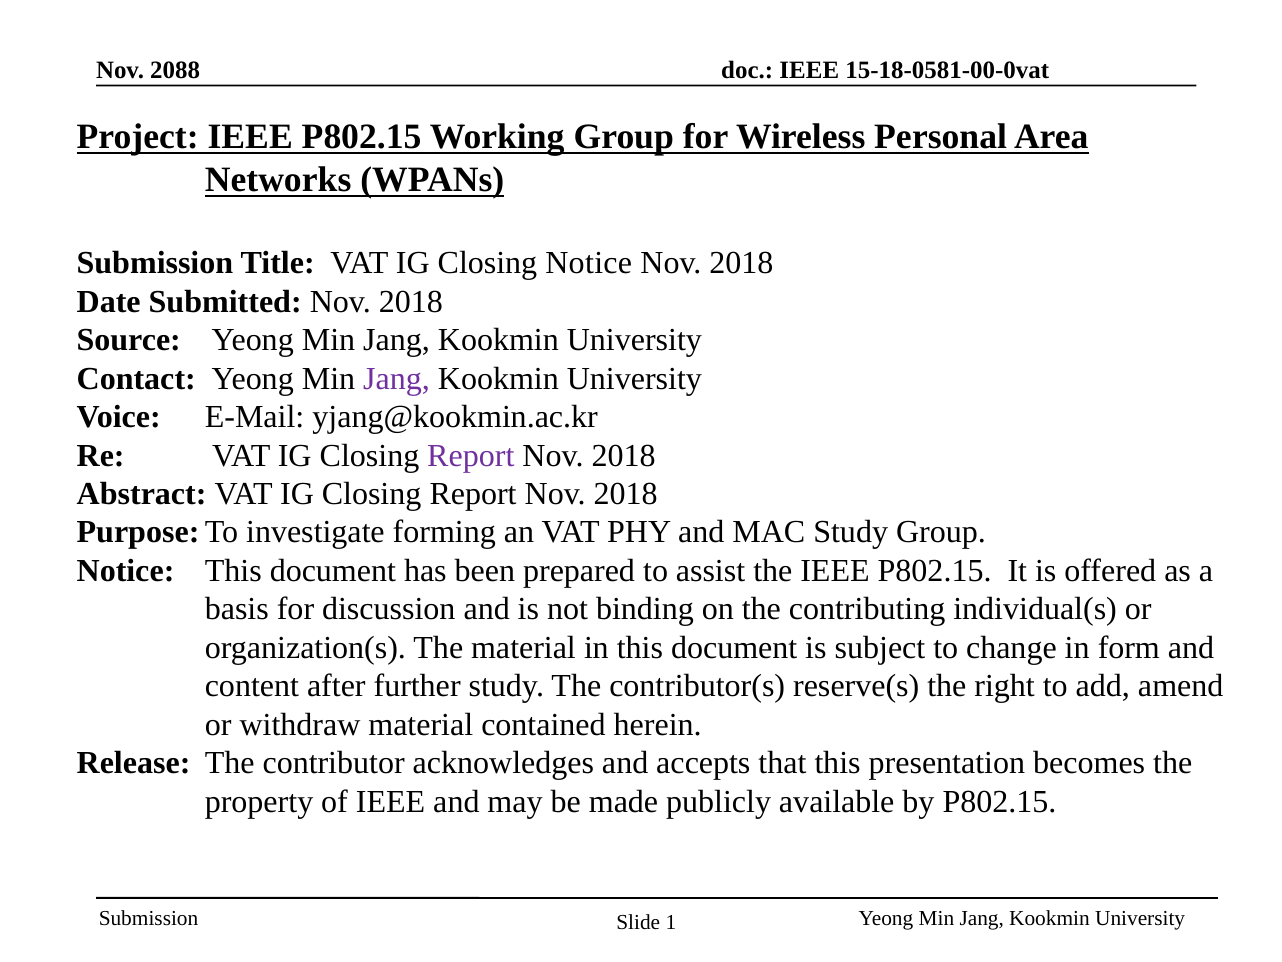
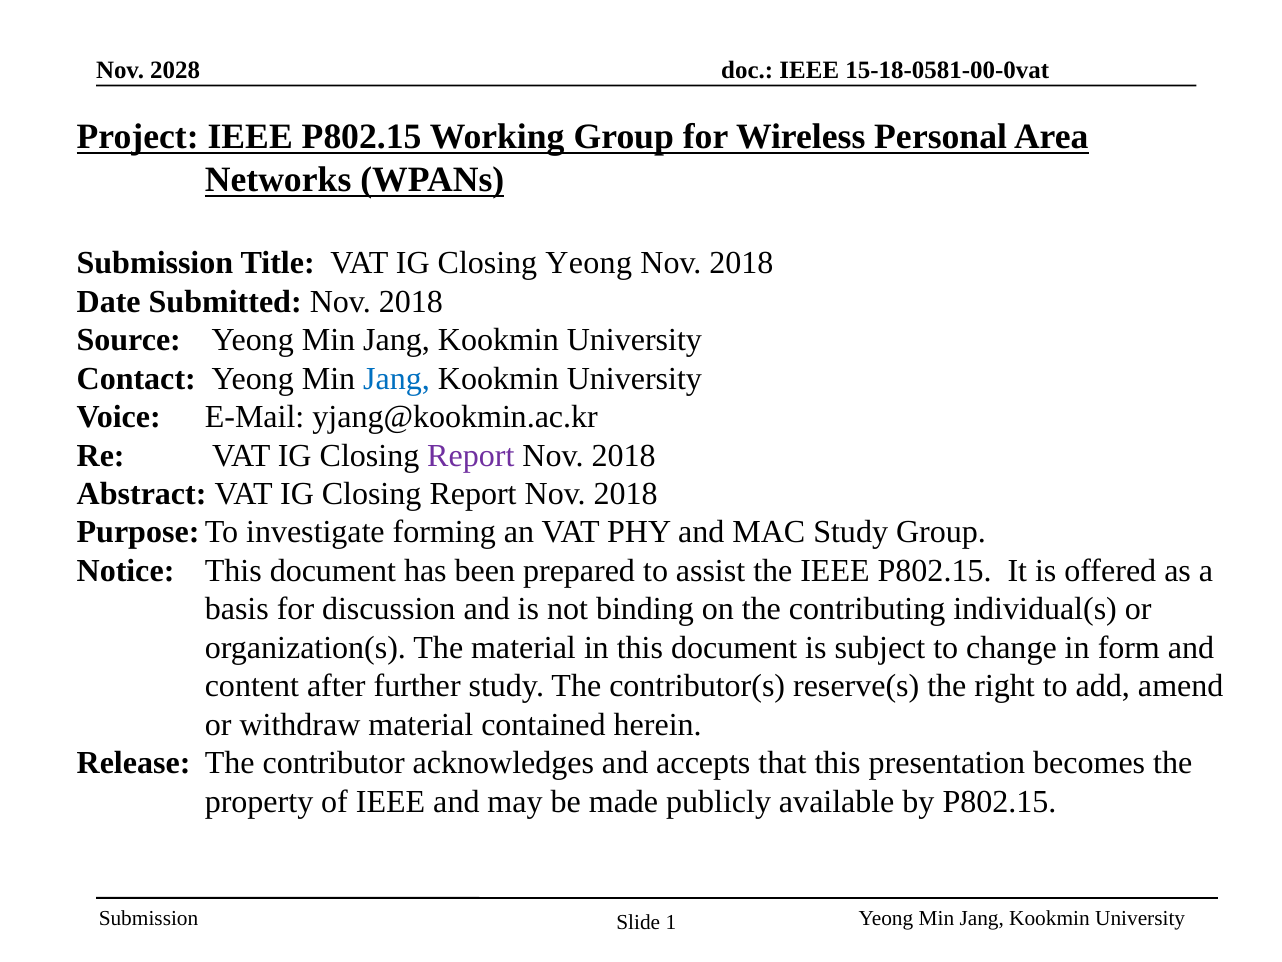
2088: 2088 -> 2028
Closing Notice: Notice -> Yeong
Jang at (397, 378) colour: purple -> blue
